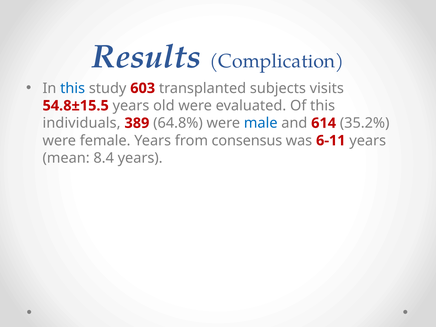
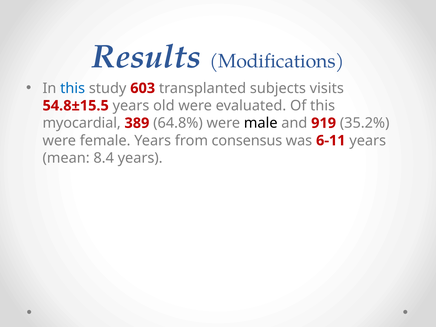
Complication: Complication -> Modifications
individuals: individuals -> myocardial
male colour: blue -> black
614: 614 -> 919
